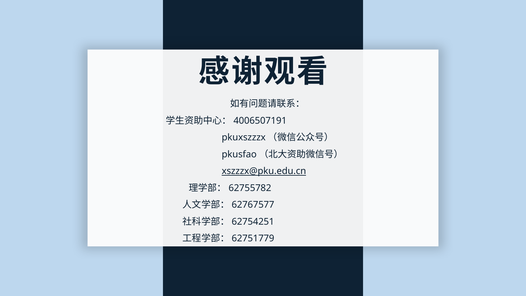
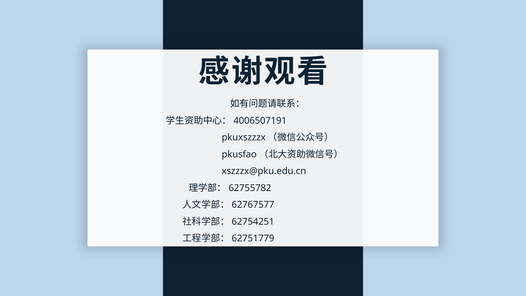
xszzzx@pku.edu.cn underline: present -> none
